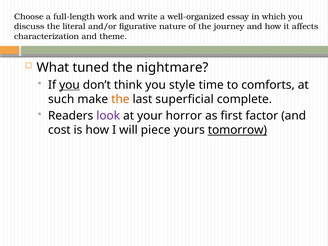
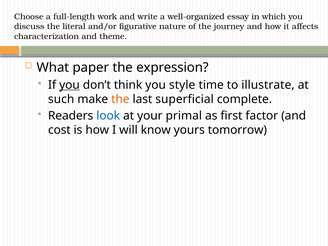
tuned: tuned -> paper
nightmare: nightmare -> expression
comforts: comforts -> illustrate
look colour: purple -> blue
horror: horror -> primal
piece: piece -> know
tomorrow underline: present -> none
